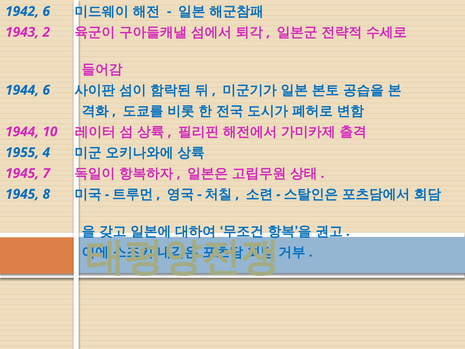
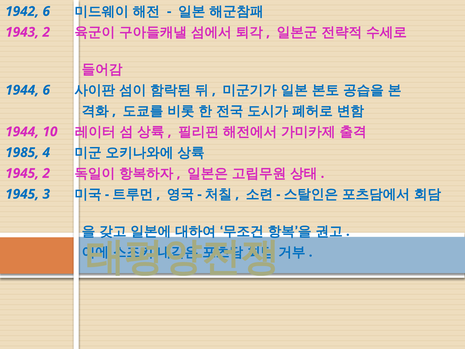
1955: 1955 -> 1985
1945 7: 7 -> 2
8: 8 -> 3
